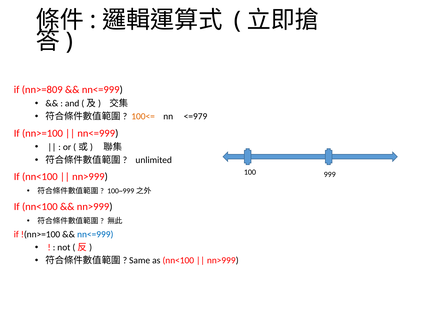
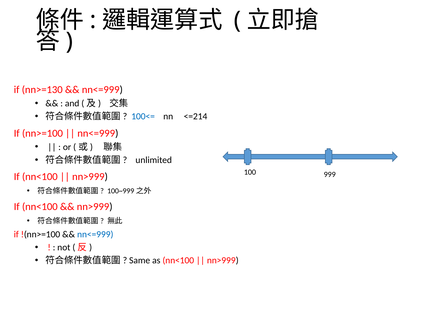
nn>=809: nn>=809 -> nn>=130
100<= colour: orange -> blue
<=979: <=979 -> <=214
